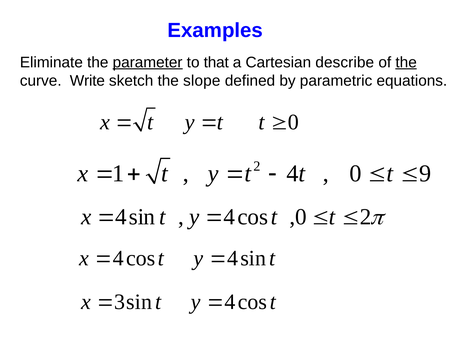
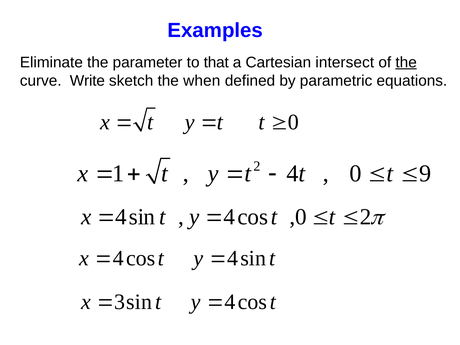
parameter underline: present -> none
describe: describe -> intersect
slope: slope -> when
